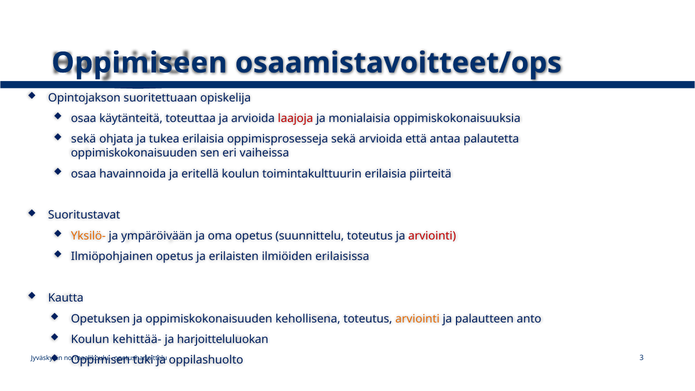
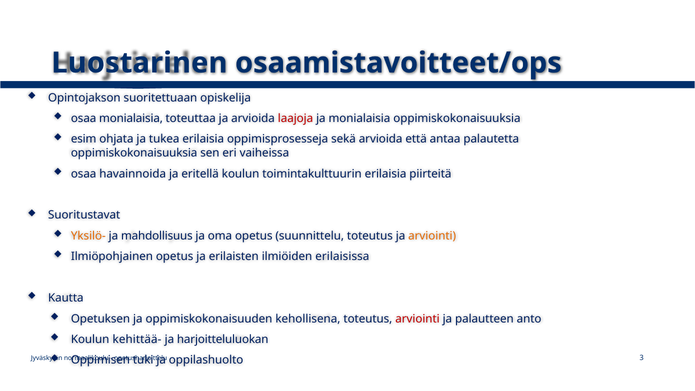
Oppimiseen: Oppimiseen -> Luostarinen
osaa käytänteitä: käytänteitä -> monialaisia
sekä at (84, 139): sekä -> esim
oppimiskokonaisuuden at (134, 153): oppimiskokonaisuuden -> oppimiskokonaisuuksia
ympäröivään: ympäröivään -> mahdollisuus
arviointi at (432, 236) colour: red -> orange
arviointi at (417, 319) colour: orange -> red
